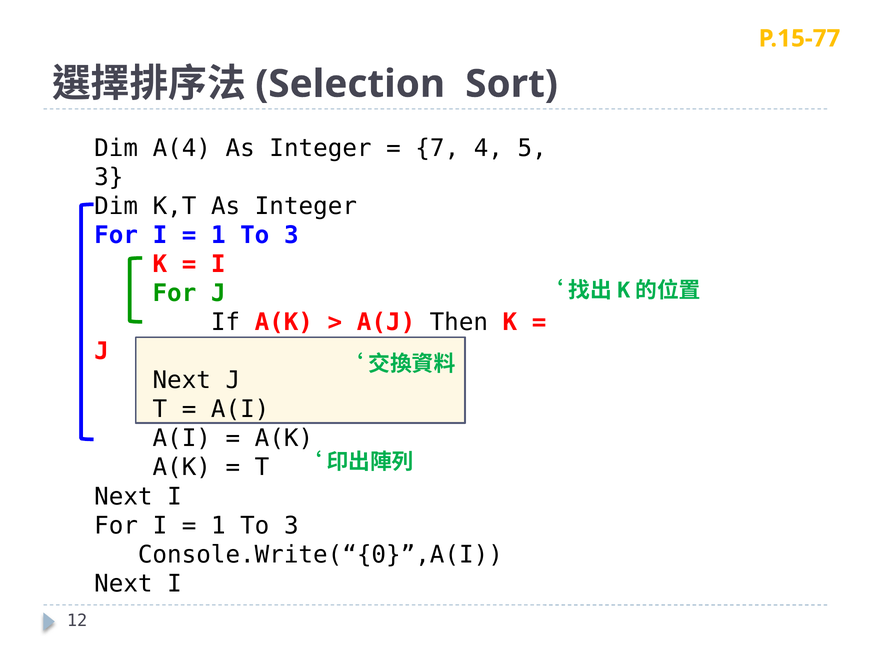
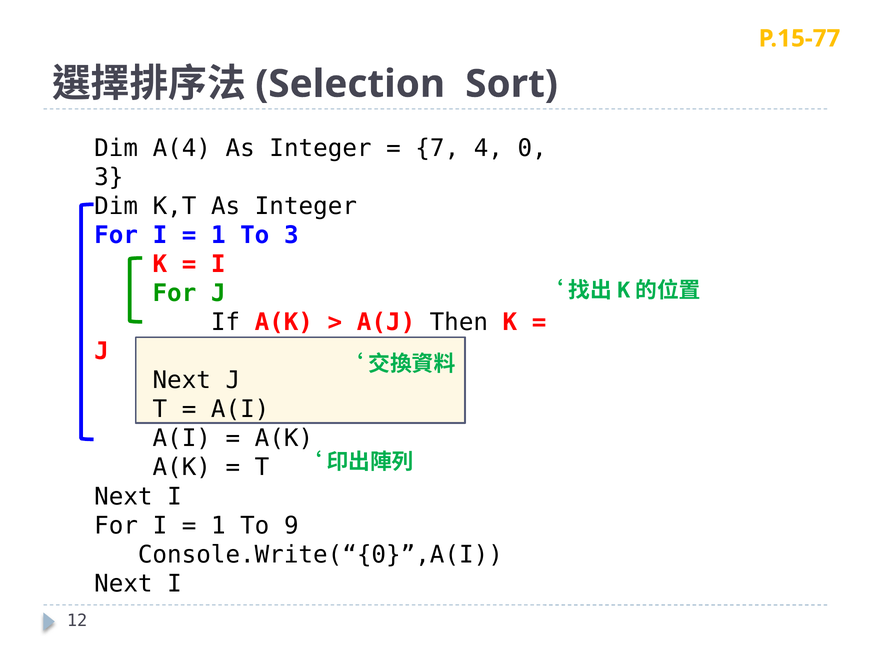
5: 5 -> 0
3 at (291, 526): 3 -> 9
